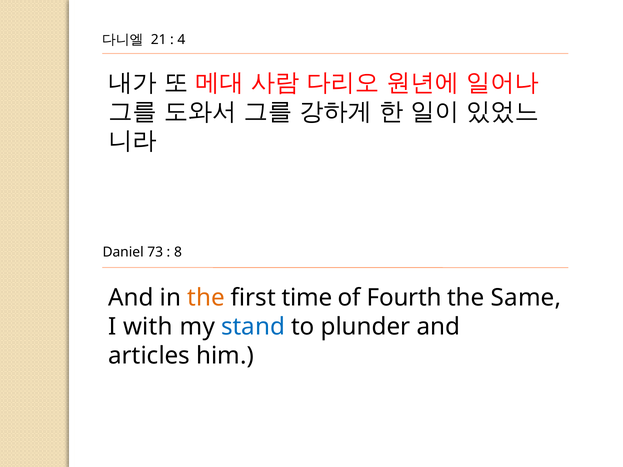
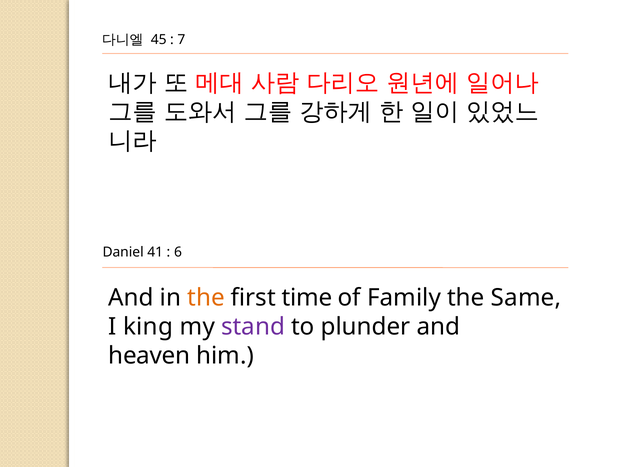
21: 21 -> 45
4: 4 -> 7
73: 73 -> 41
8: 8 -> 6
Fourth: Fourth -> Family
with: with -> king
stand colour: blue -> purple
articles: articles -> heaven
